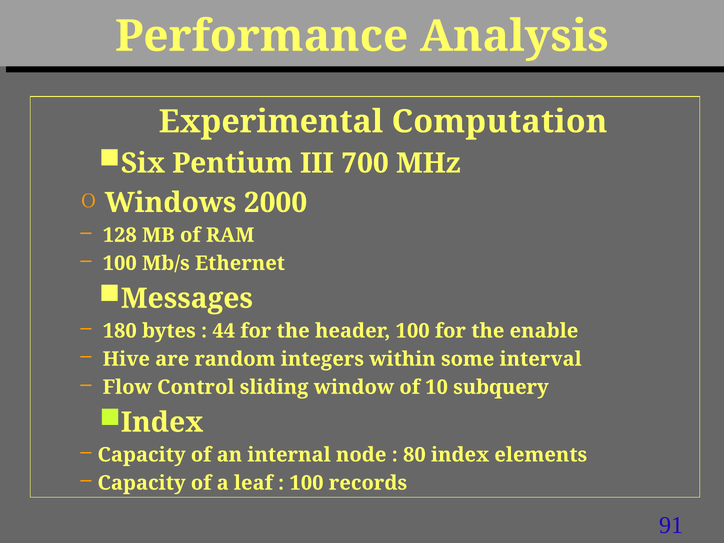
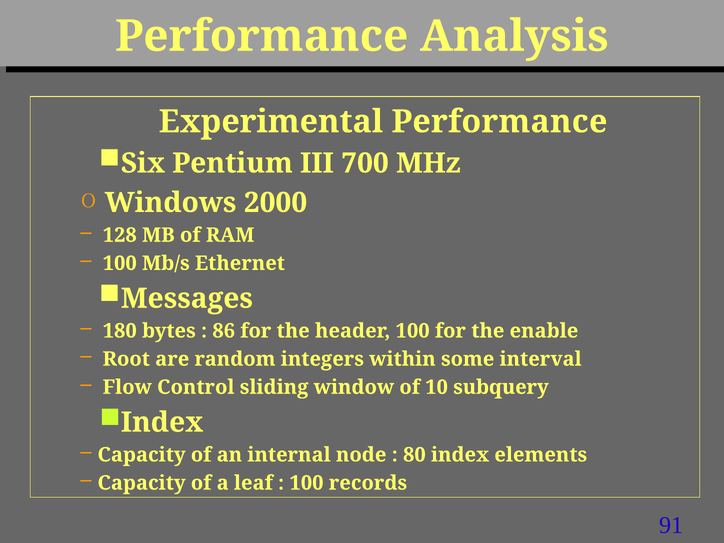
Experimental Computation: Computation -> Performance
44: 44 -> 86
Hive: Hive -> Root
